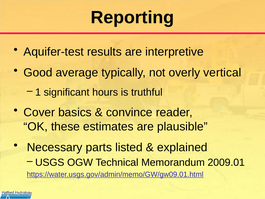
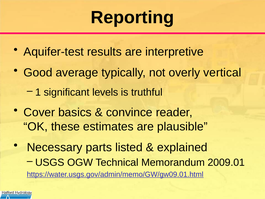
hours: hours -> levels
